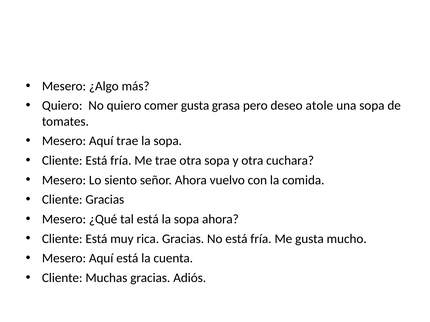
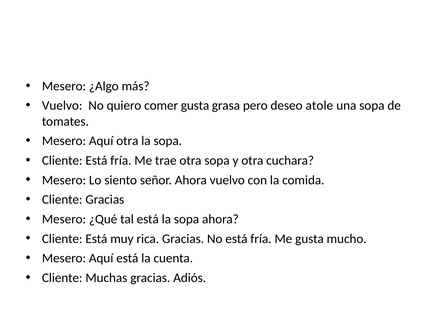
Quiero at (62, 106): Quiero -> Vuelvo
Aquí trae: trae -> otra
